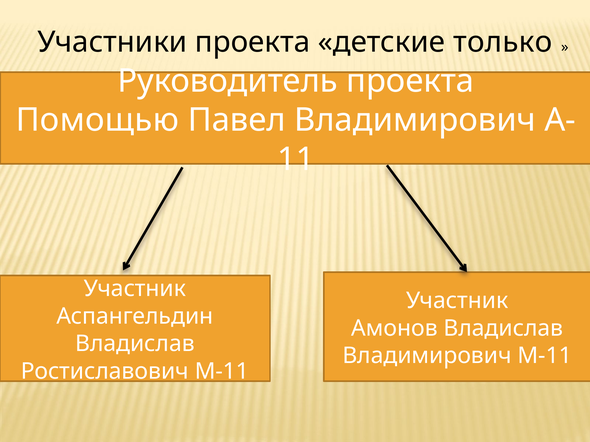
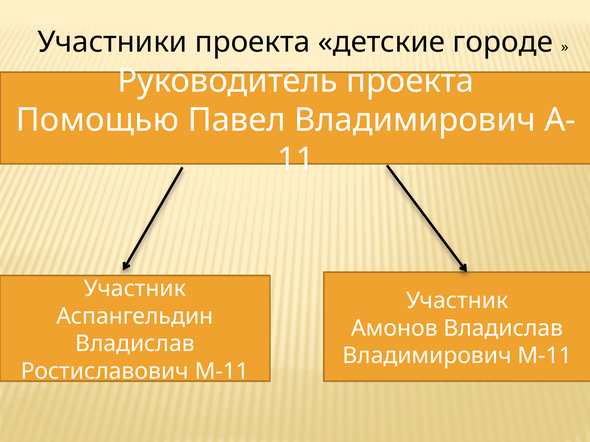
только: только -> городе
